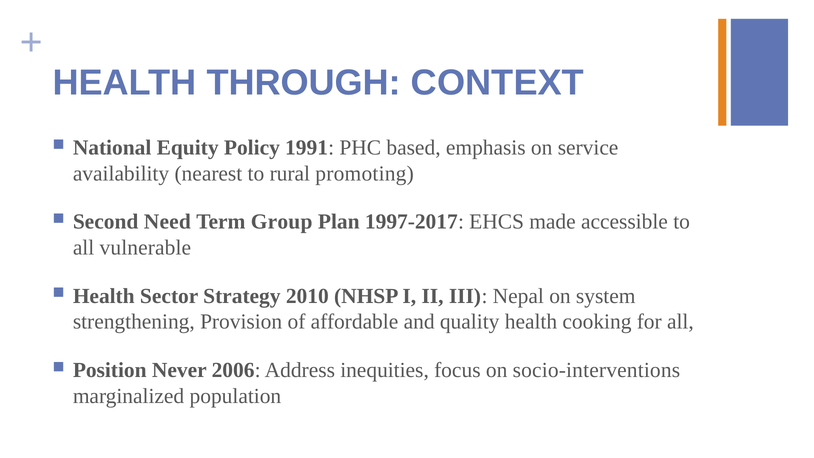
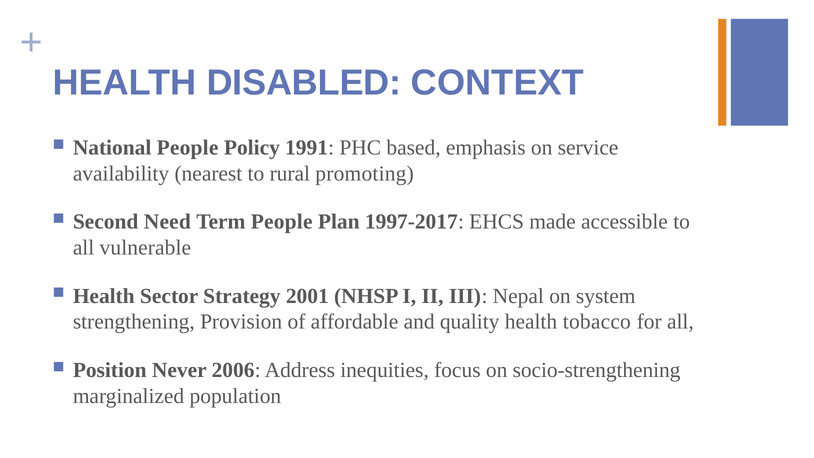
THROUGH: THROUGH -> DISABLED
National Equity: Equity -> People
Term Group: Group -> People
2010: 2010 -> 2001
cooking: cooking -> tobacco
socio-interventions: socio-interventions -> socio-strengthening
